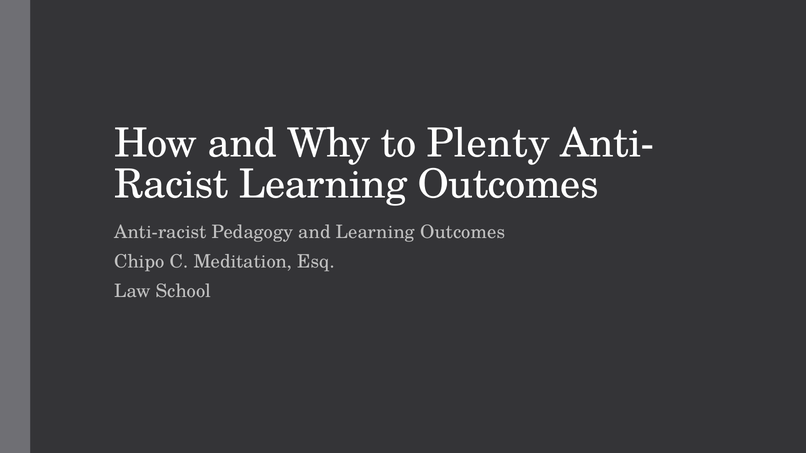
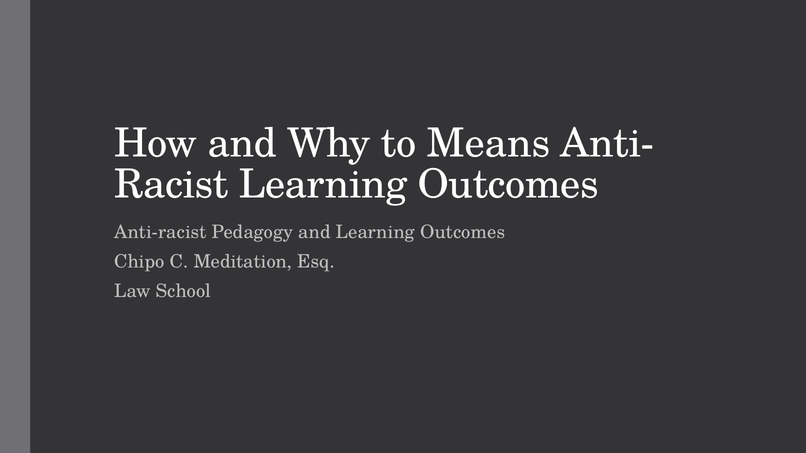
Plenty: Plenty -> Means
